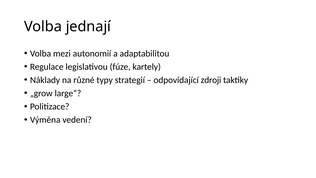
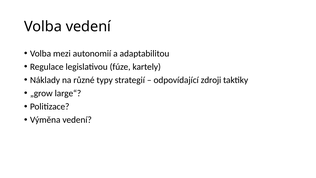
Volba jednají: jednají -> vedení
